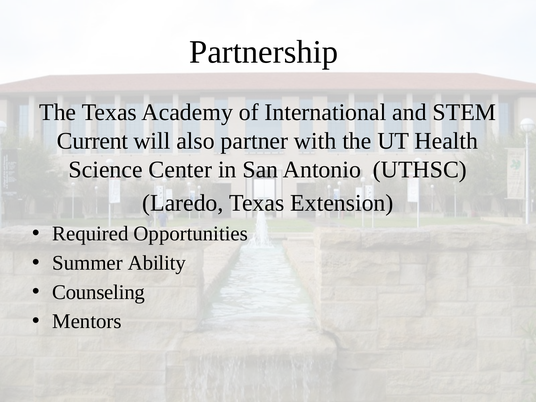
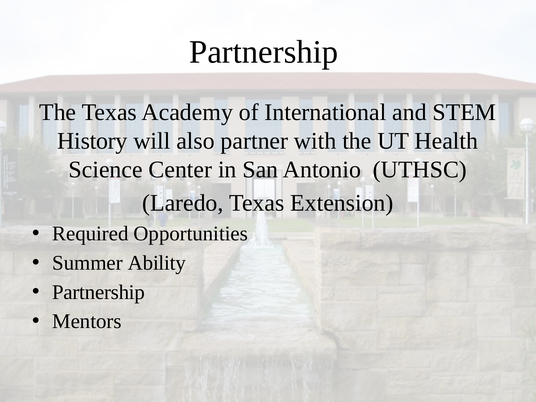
Current: Current -> History
Counseling at (99, 292): Counseling -> Partnership
